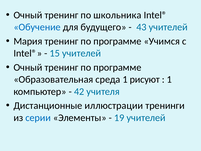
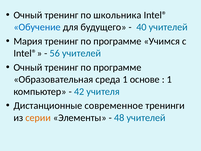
43: 43 -> 40
15: 15 -> 56
рисуют: рисуют -> основе
иллюстрации: иллюстрации -> современное
серии colour: blue -> orange
19: 19 -> 48
